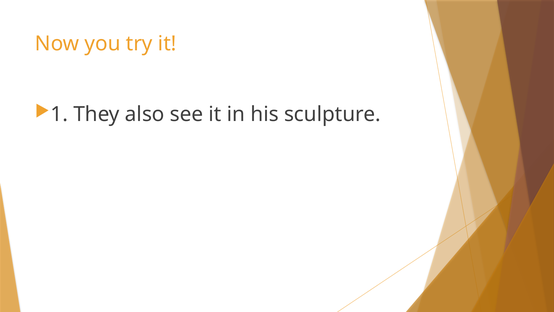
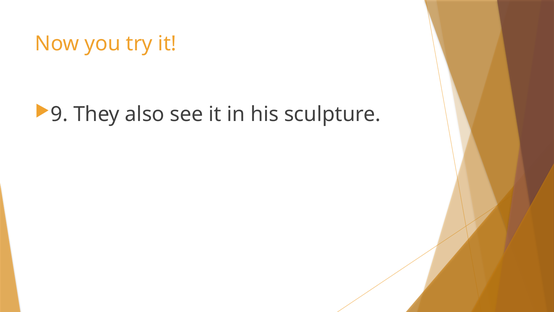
1: 1 -> 9
